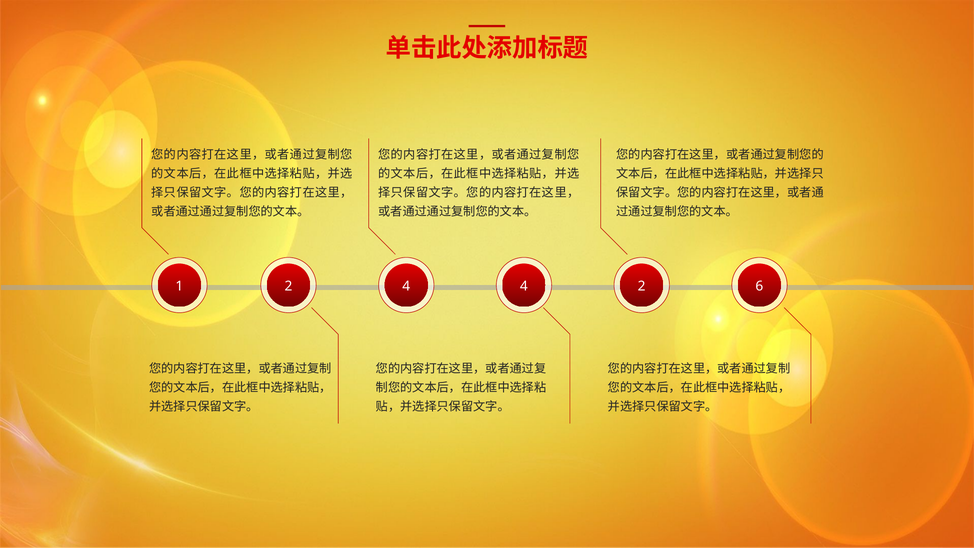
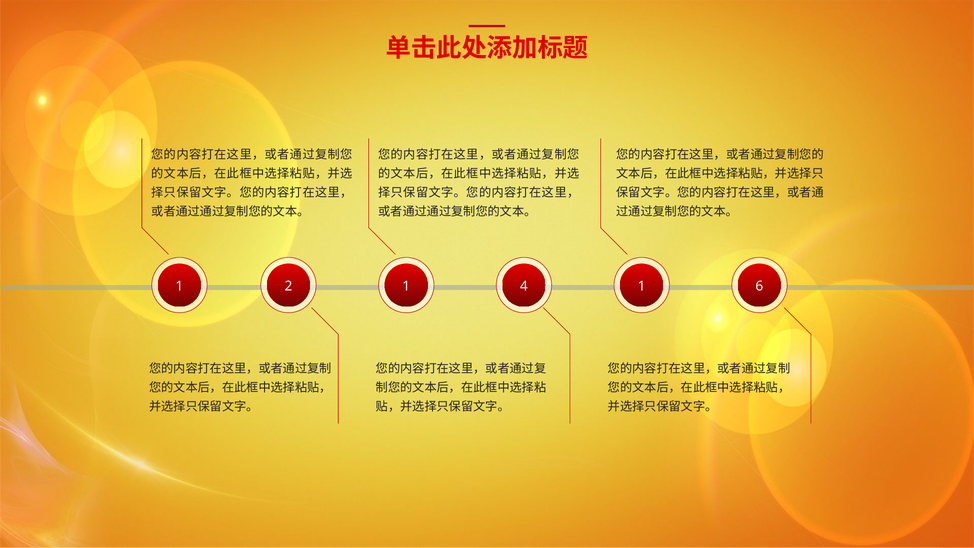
2 4: 4 -> 1
4 2: 2 -> 1
